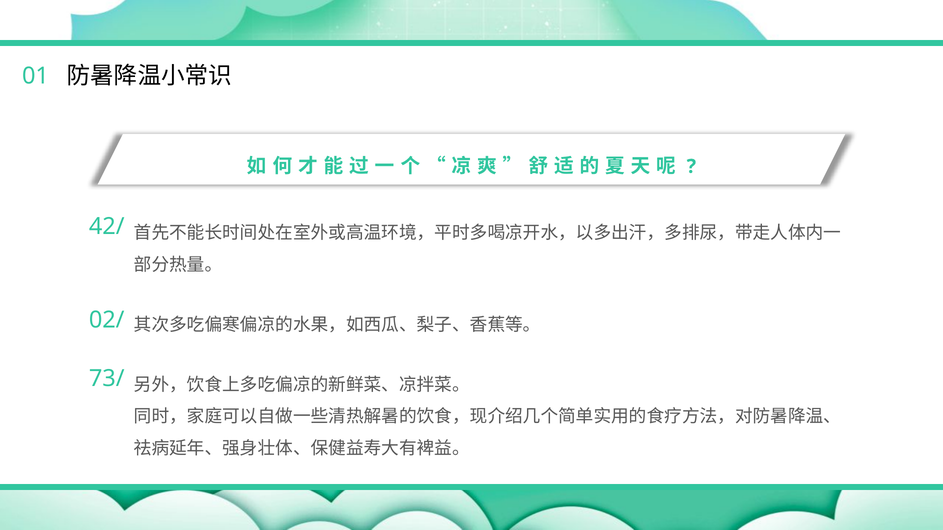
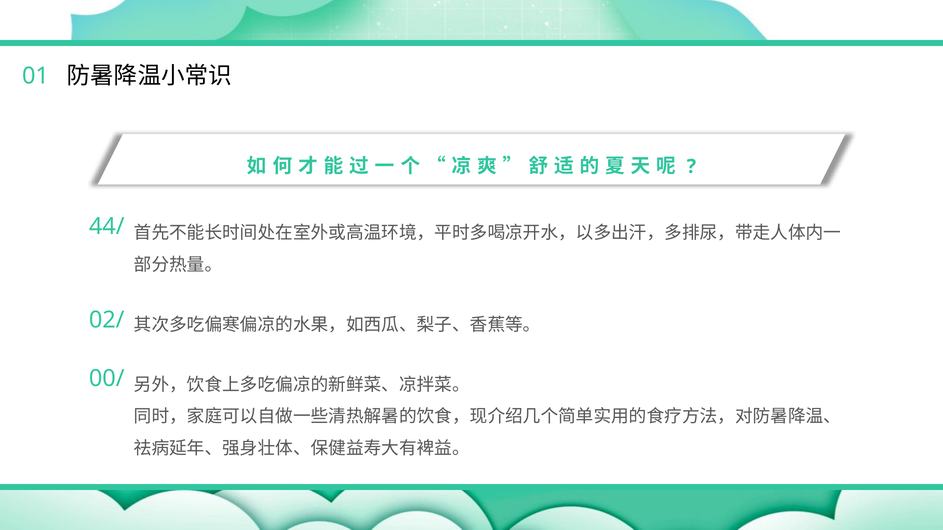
42/: 42/ -> 44/
73/: 73/ -> 00/
